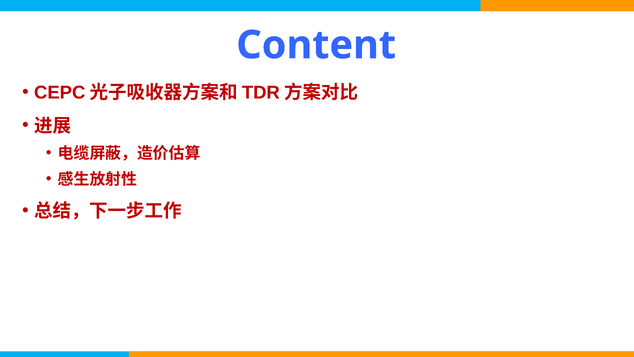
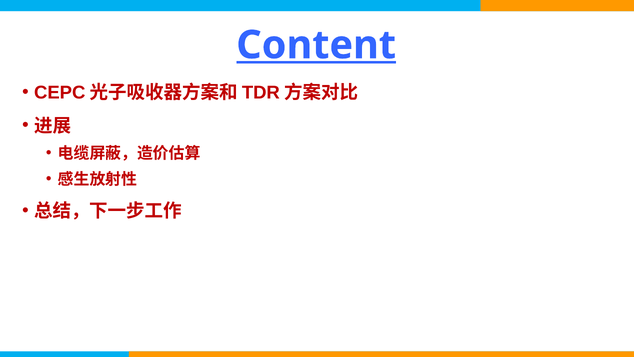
Content underline: none -> present
